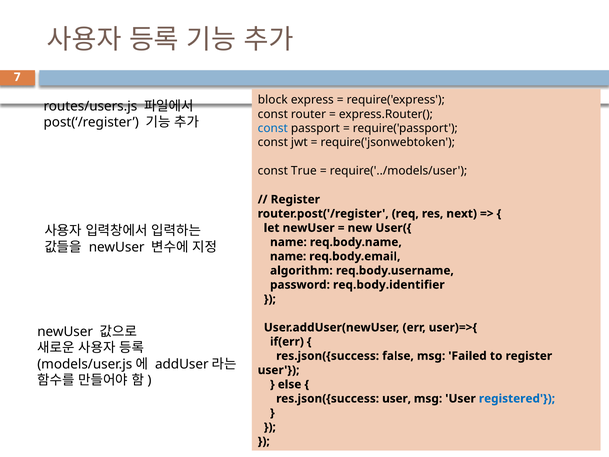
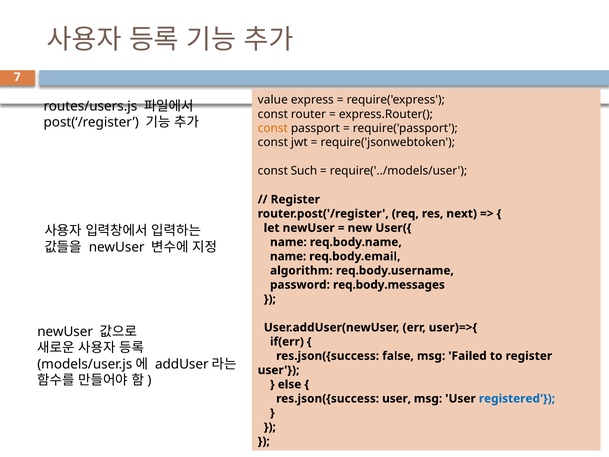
block: block -> value
const at (273, 128) colour: blue -> orange
True: True -> Such
req.body.identifier: req.body.identifier -> req.body.messages
